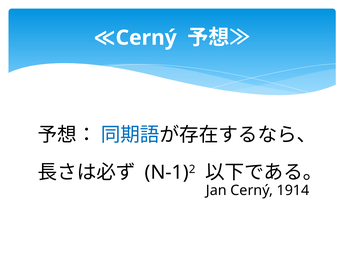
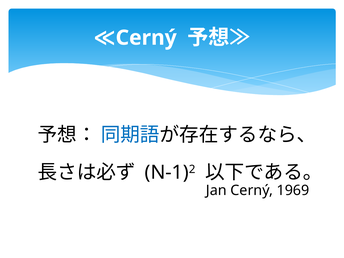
1914: 1914 -> 1969
